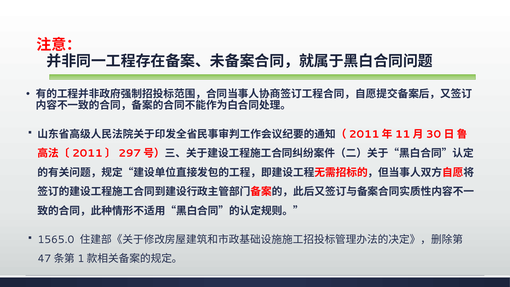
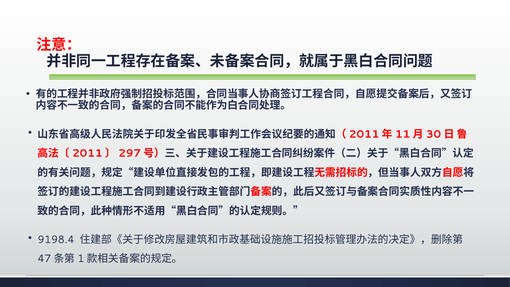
1565.0: 1565.0 -> 9198.4
